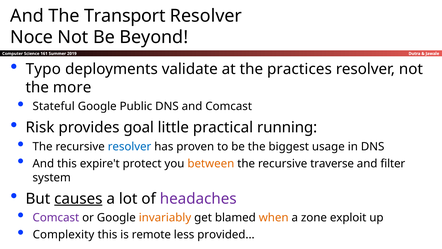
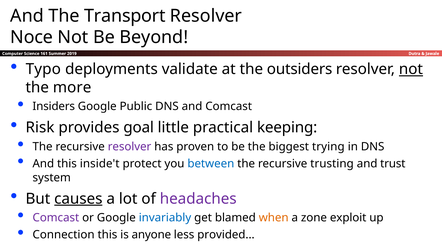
practices: practices -> outsiders
not at (411, 69) underline: none -> present
Stateful: Stateful -> Insiders
running: running -> keeping
resolver at (130, 146) colour: blue -> purple
usage: usage -> trying
expire't: expire't -> inside't
between colour: orange -> blue
traverse: traverse -> trusting
filter: filter -> trust
invariably colour: orange -> blue
Complexity: Complexity -> Connection
remote: remote -> anyone
